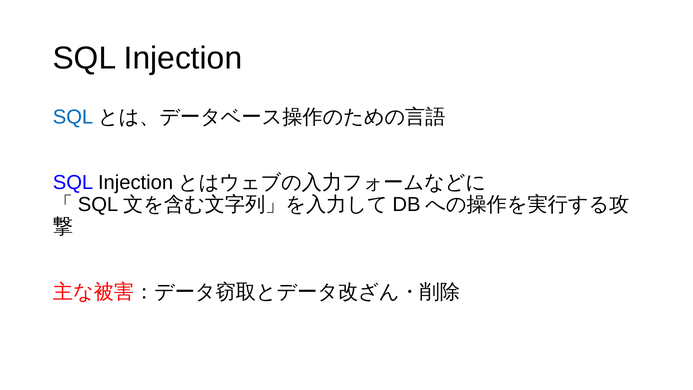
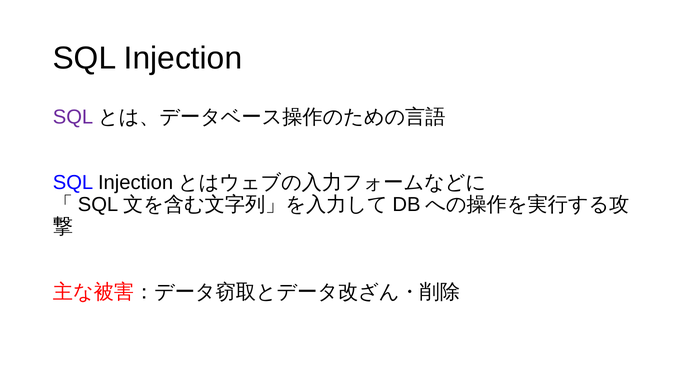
SQL at (73, 117) colour: blue -> purple
